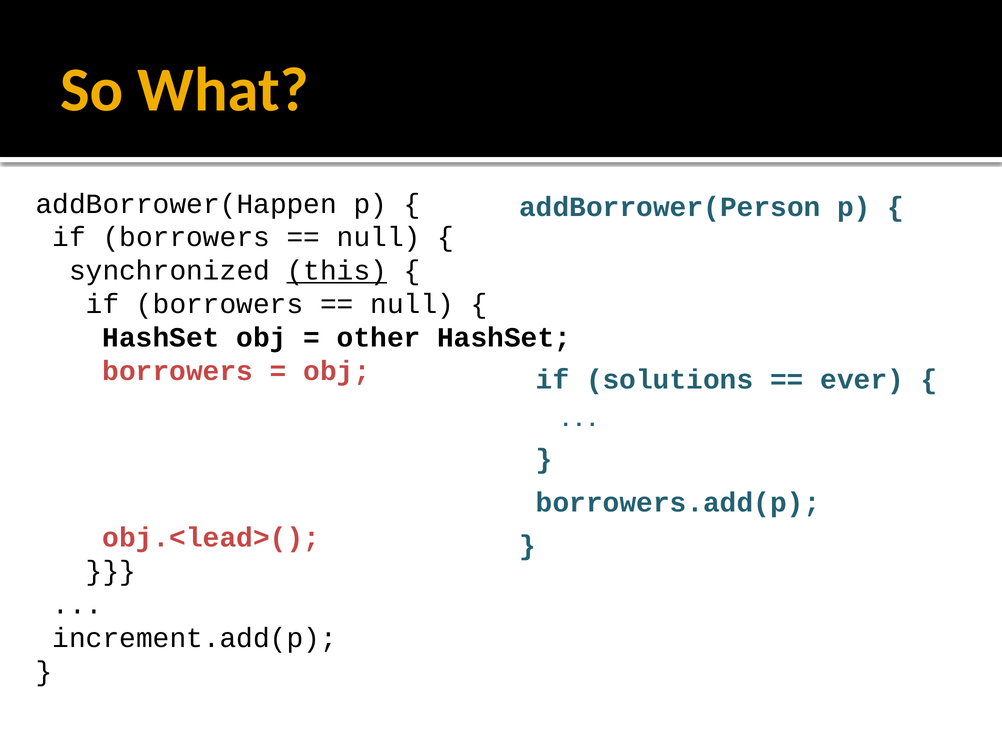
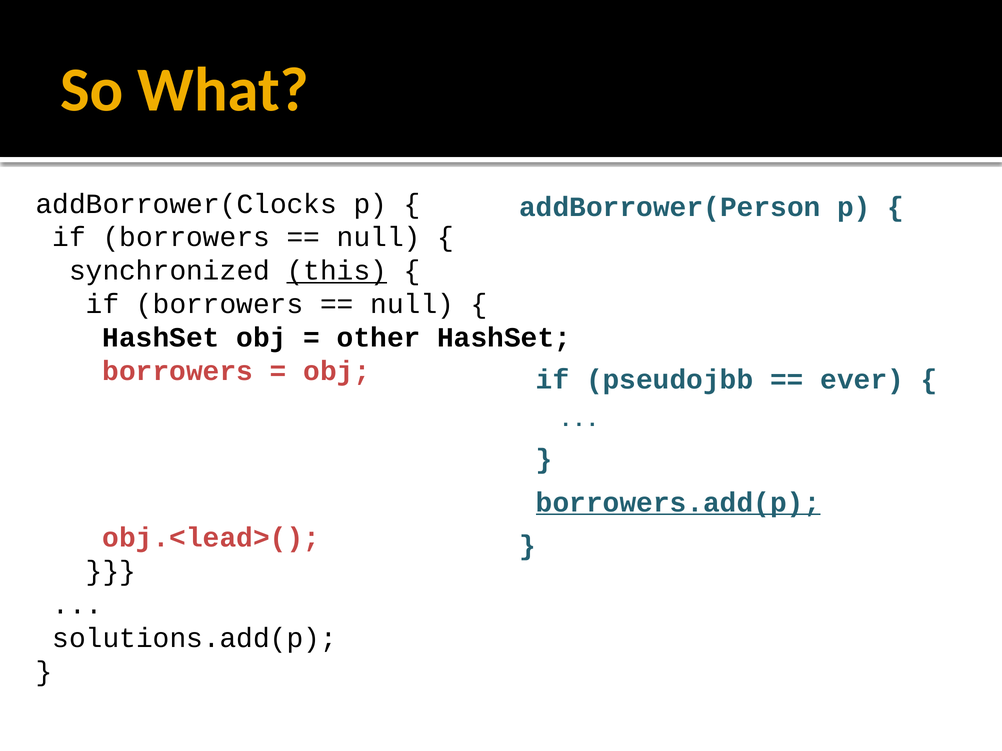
addBorrower(Happen: addBorrower(Happen -> addBorrower(Clocks
solutions: solutions -> pseudojbb
borrowers.add(p underline: none -> present
increment.add(p: increment.add(p -> solutions.add(p
